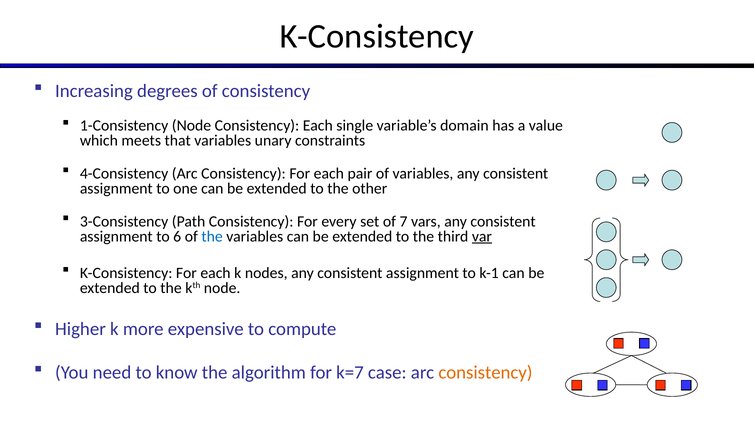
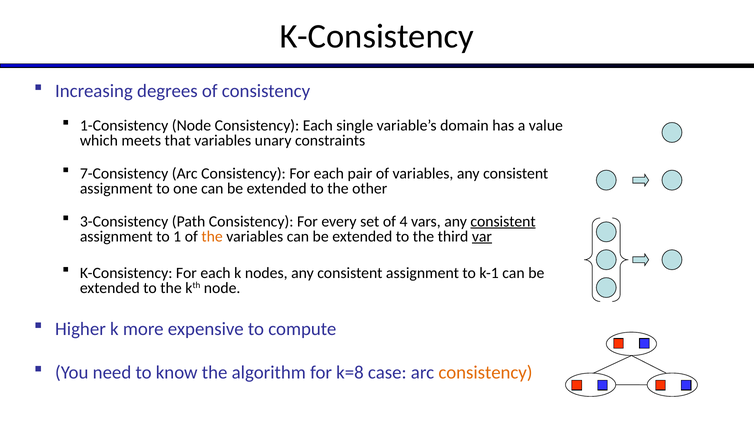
4-Consistency: 4-Consistency -> 7-Consistency
7: 7 -> 4
consistent at (503, 221) underline: none -> present
6: 6 -> 1
the at (212, 236) colour: blue -> orange
k=7: k=7 -> k=8
